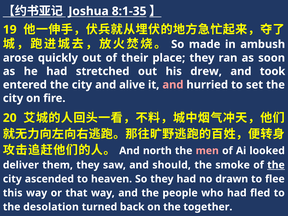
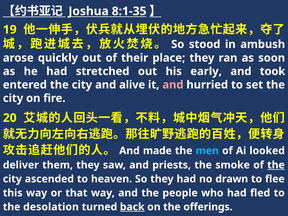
made: made -> stood
drew: drew -> early
north: north -> made
men colour: pink -> light blue
should: should -> priests
back underline: none -> present
together: together -> offerings
